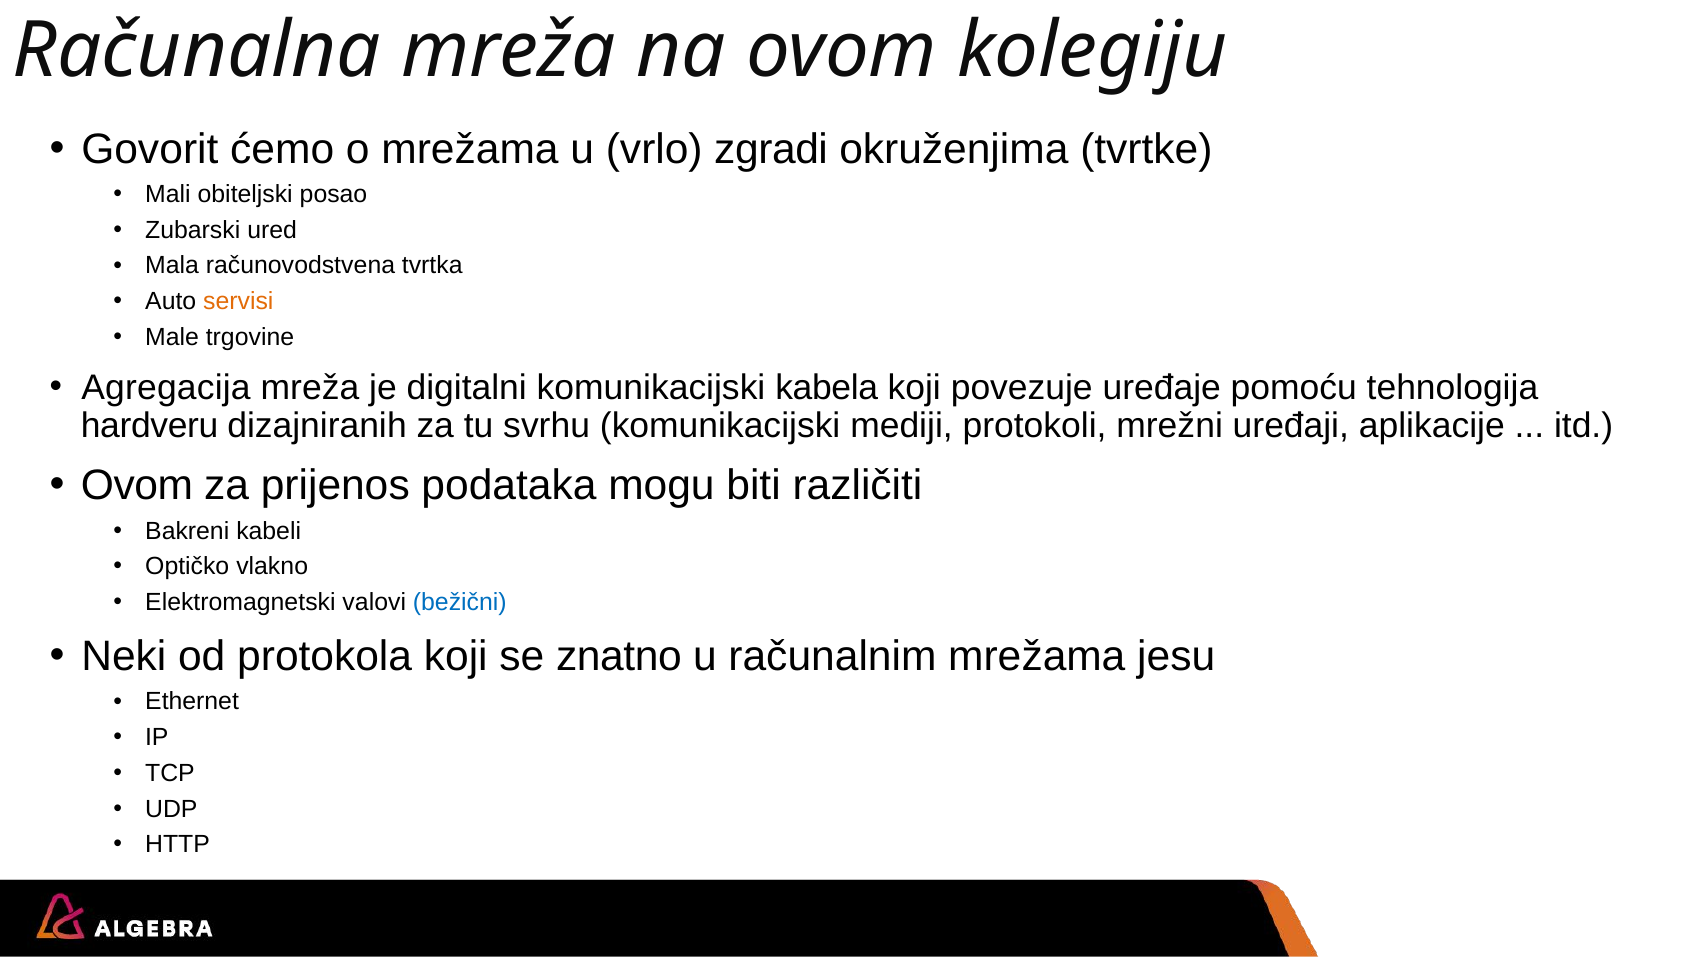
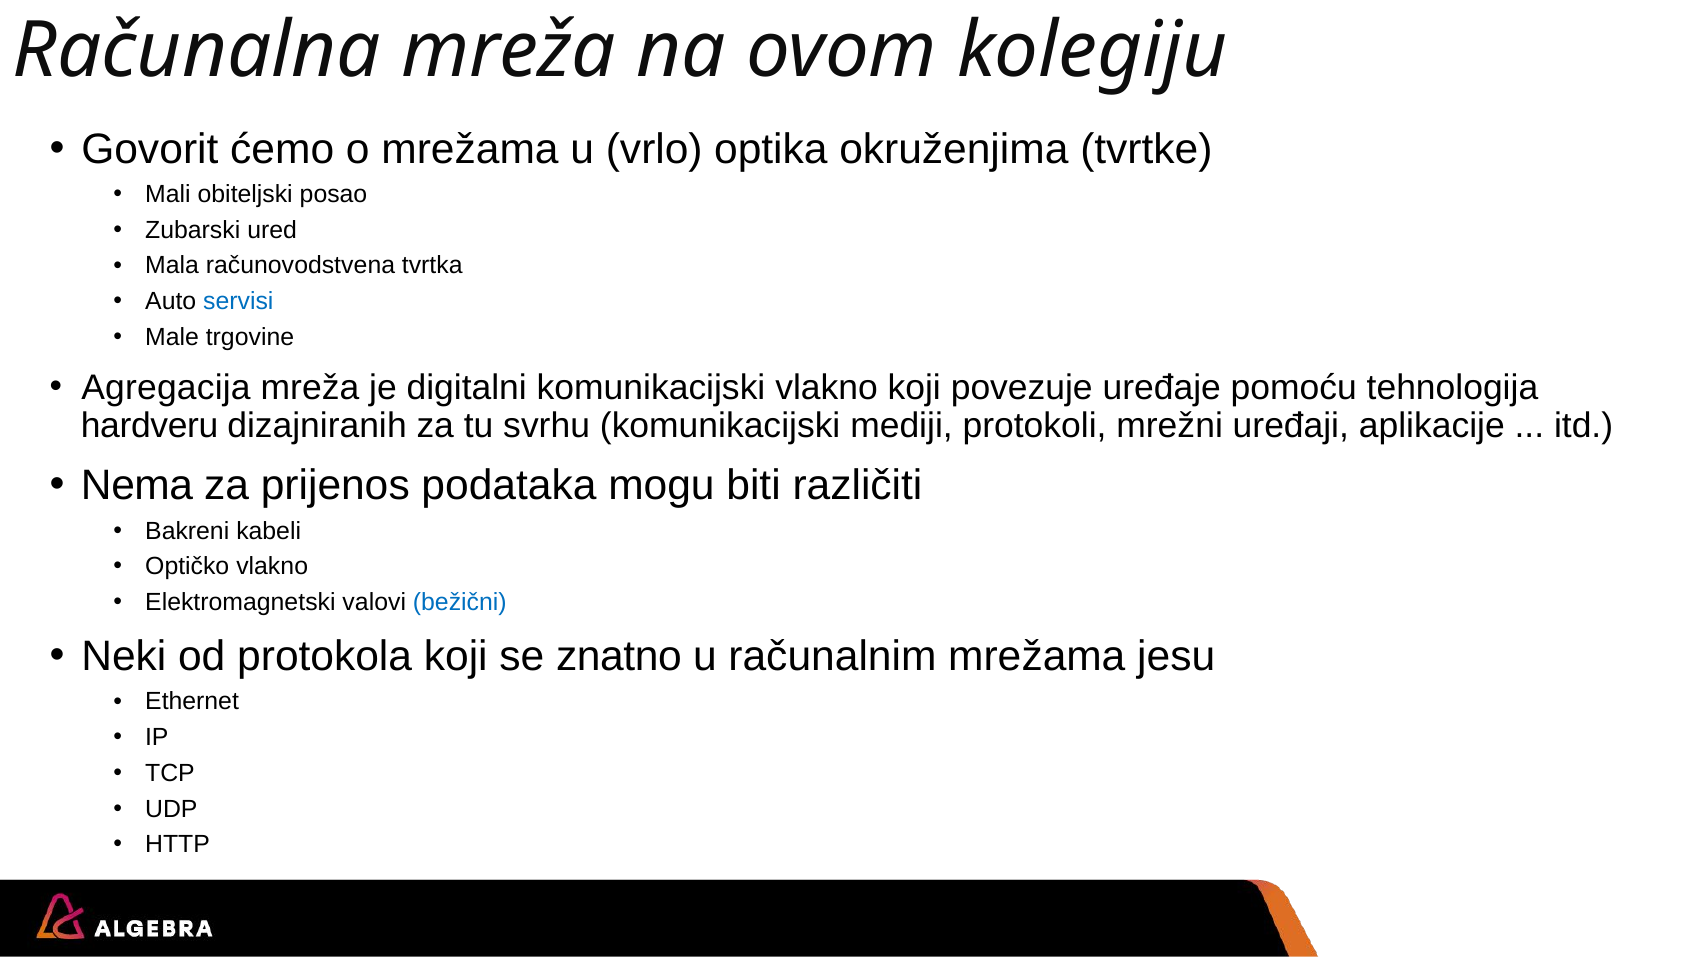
zgradi: zgradi -> optika
servisi colour: orange -> blue
komunikacijski kabela: kabela -> vlakno
Ovom at (137, 486): Ovom -> Nema
